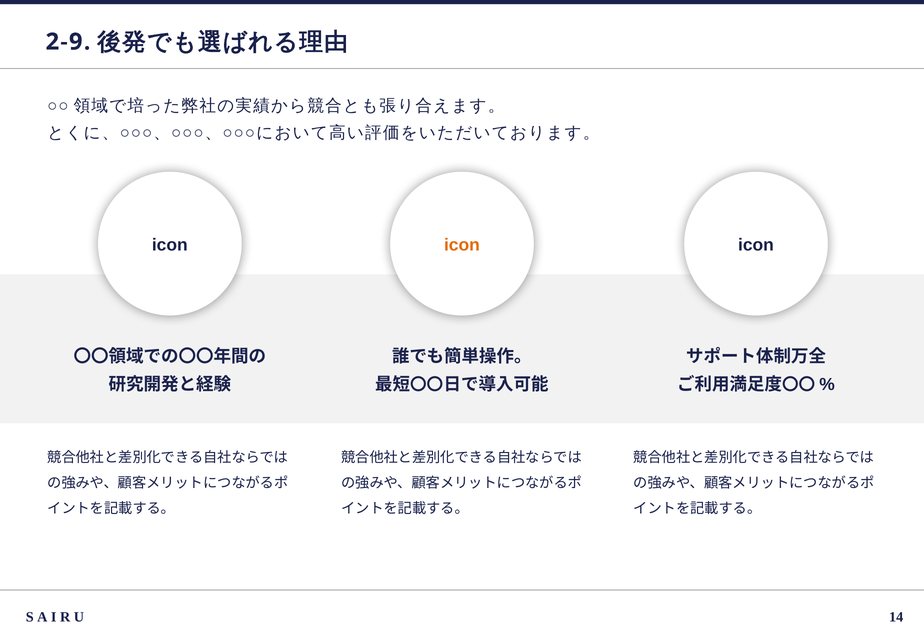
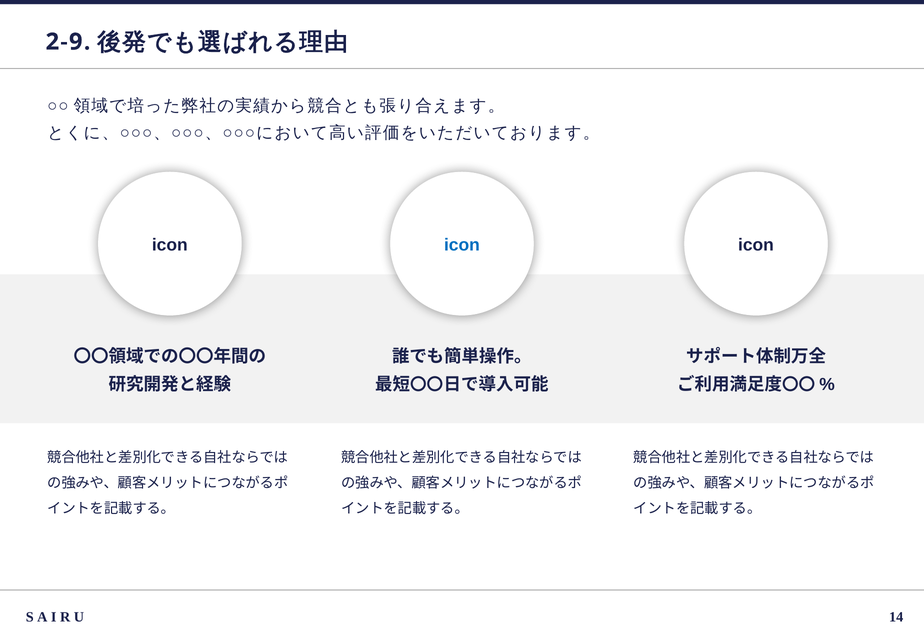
icon at (462, 245) colour: orange -> blue
